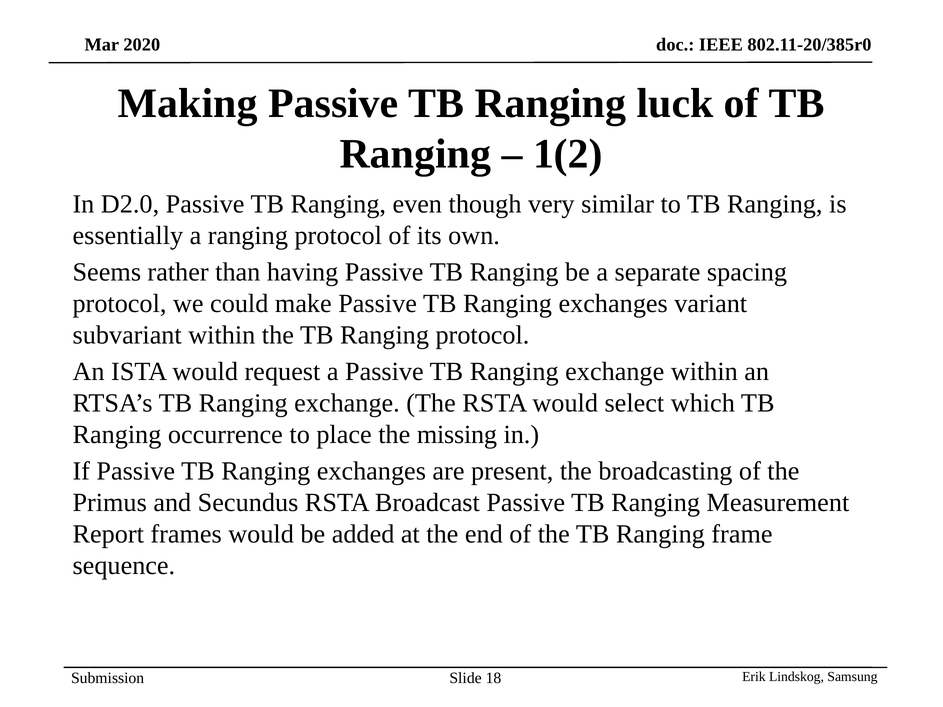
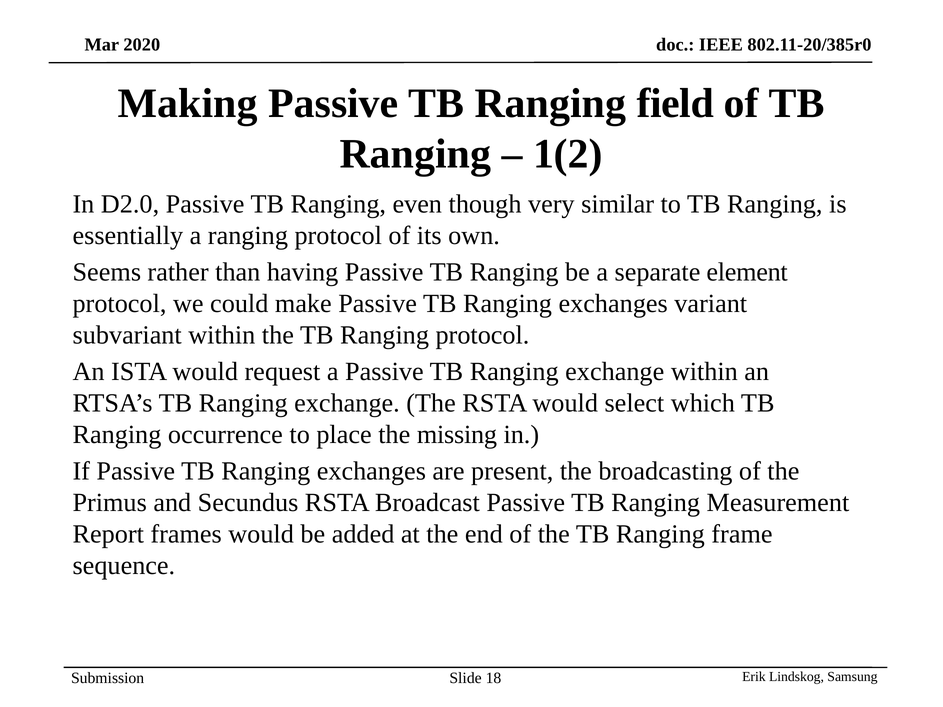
luck: luck -> field
spacing: spacing -> element
